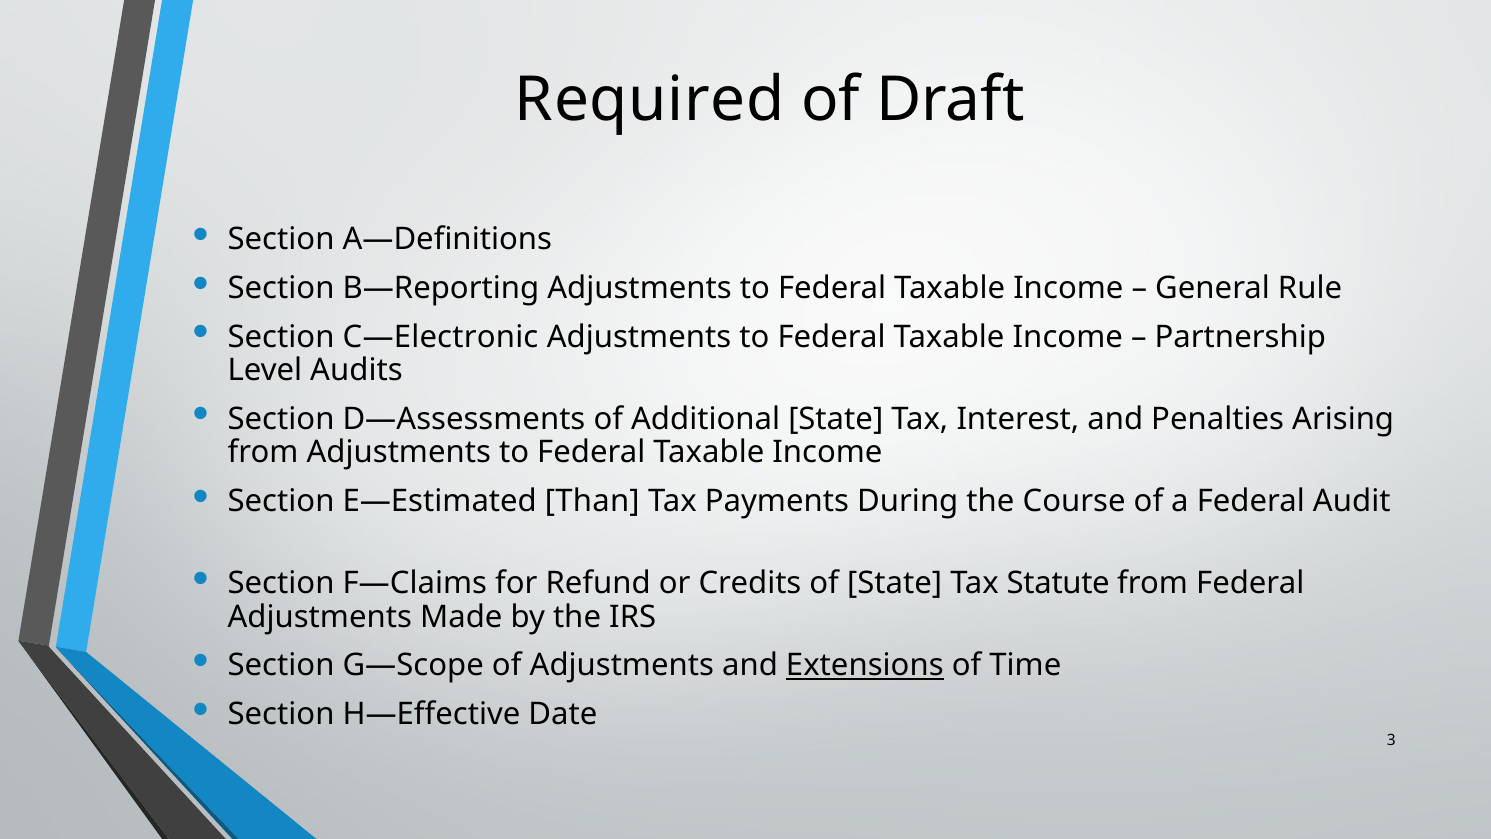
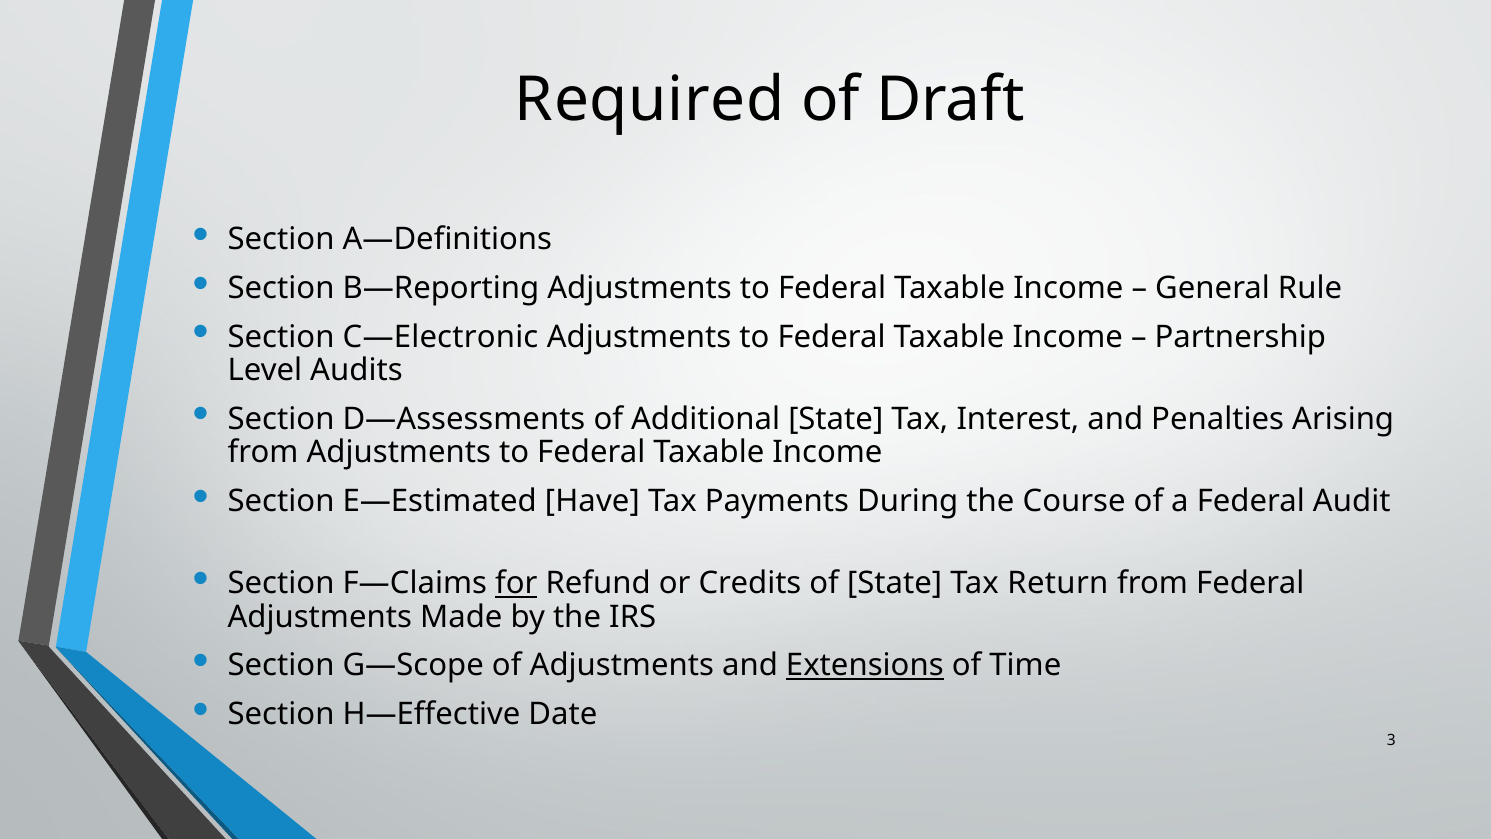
Than: Than -> Have
for underline: none -> present
Statute: Statute -> Return
